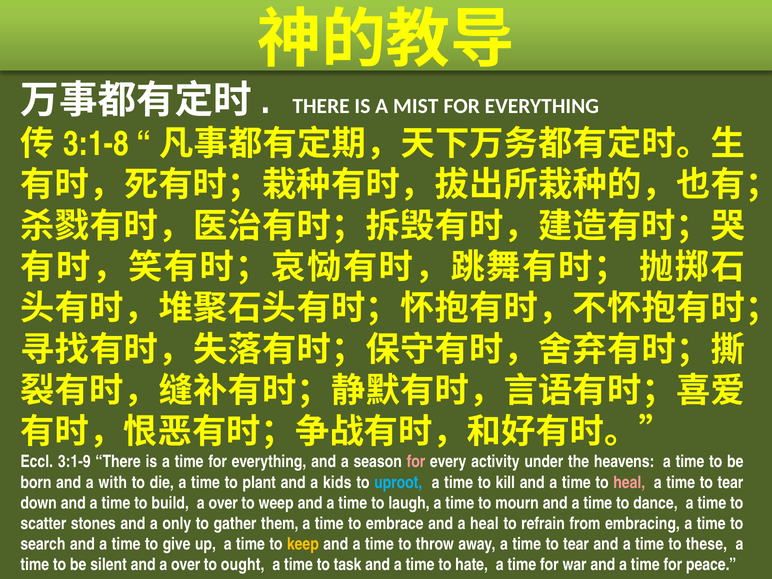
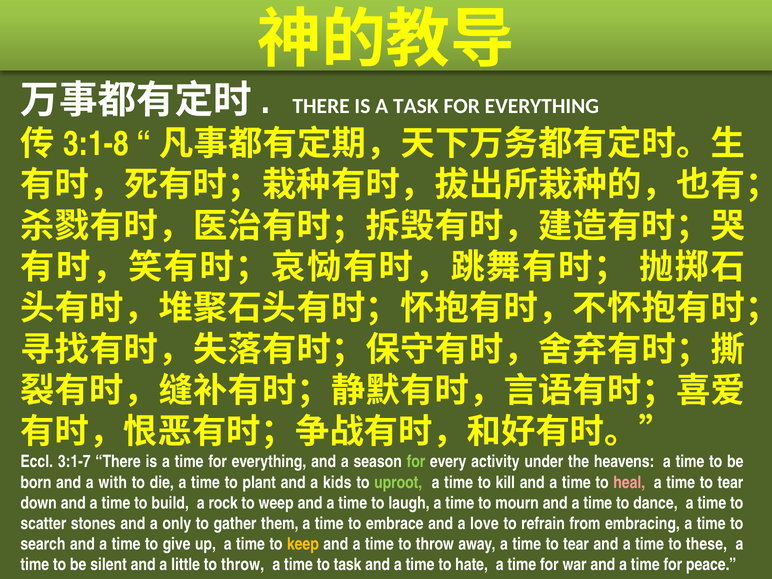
A MIST: MIST -> TASK
3:1-9: 3:1-9 -> 3:1-7
for at (416, 462) colour: pink -> light green
uproot colour: light blue -> light green
build a over: over -> rock
a heal: heal -> love
and a over: over -> little
ought at (243, 565): ought -> throw
